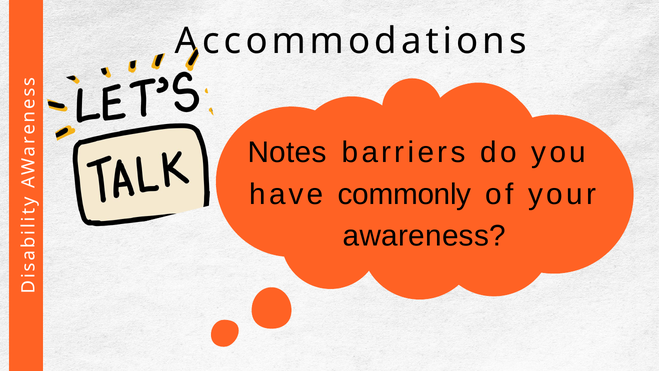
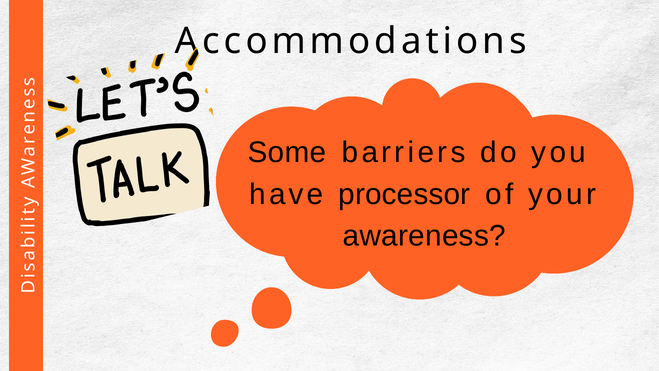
Notes: Notes -> Some
commonly: commonly -> processor
